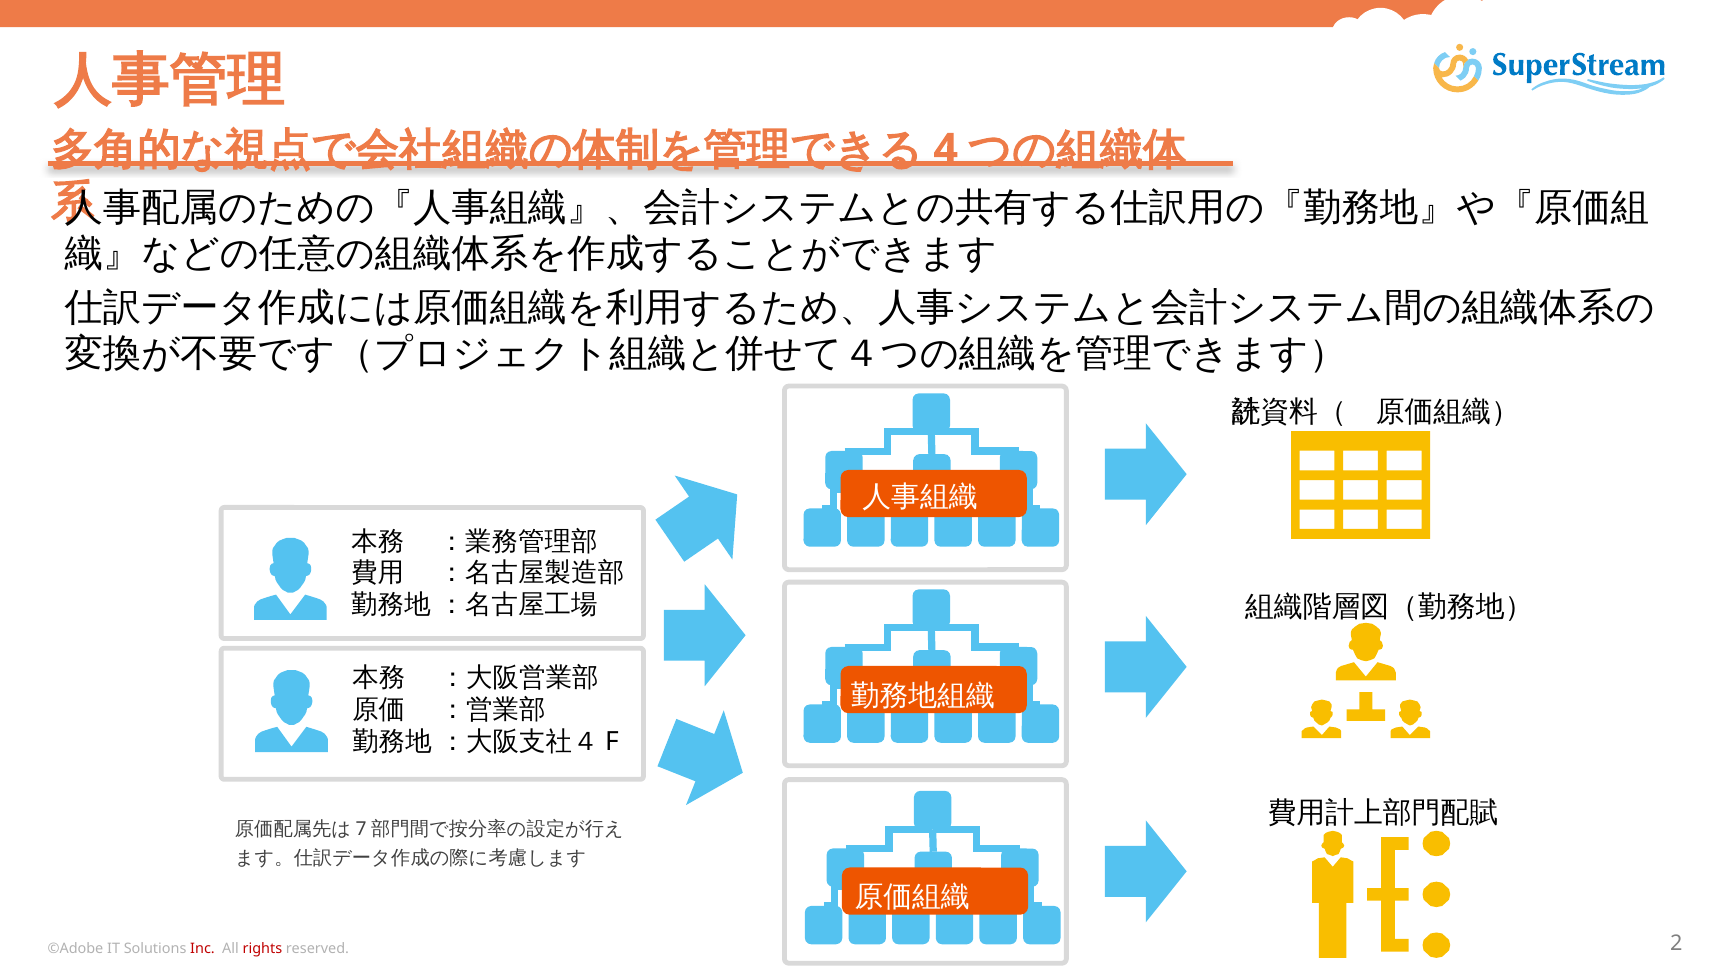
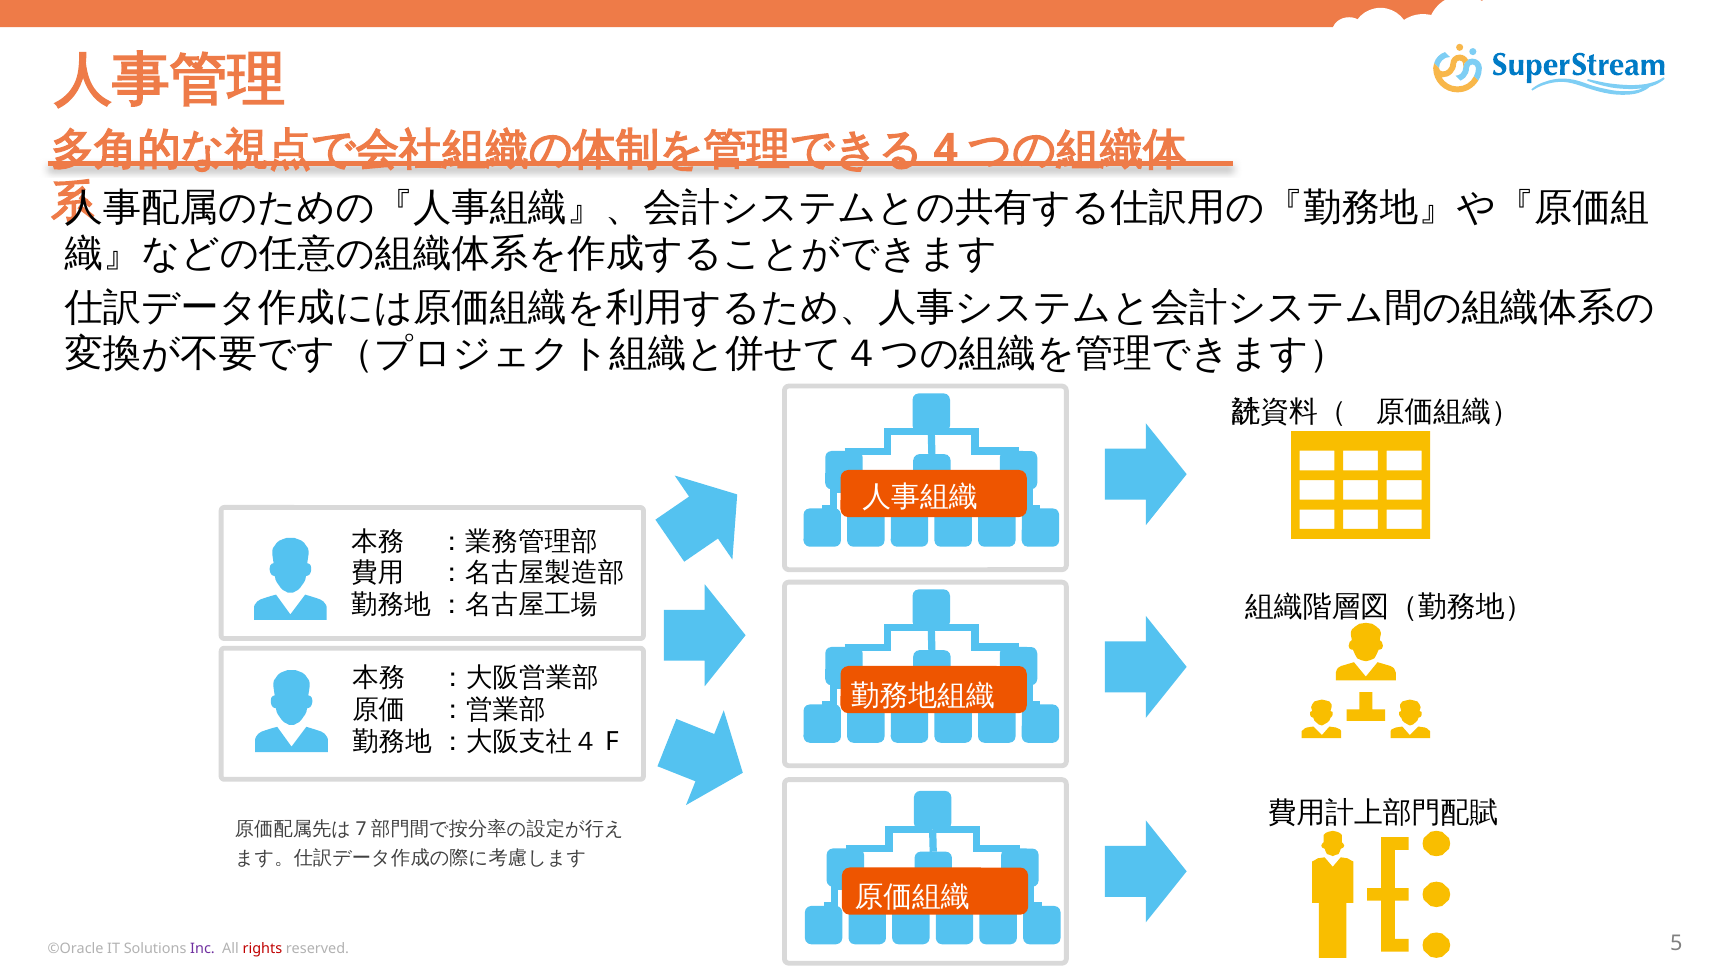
©Adobe: ©Adobe -> ©Oracle
Inc colour: red -> purple
2: 2 -> 5
